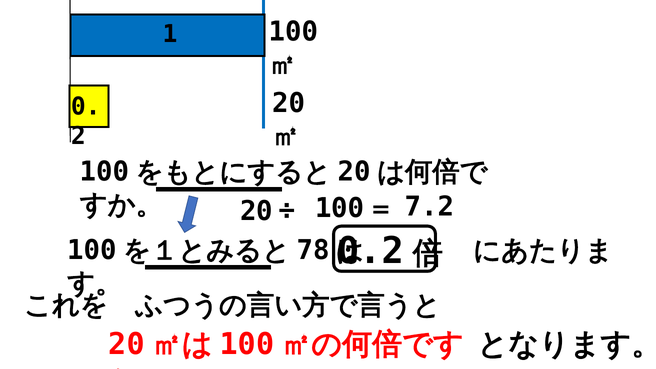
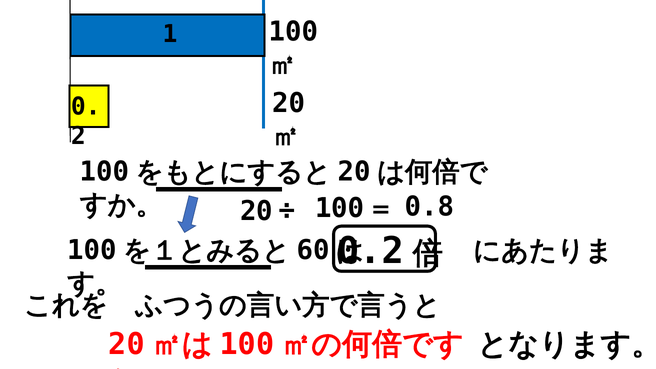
7.2: 7.2 -> 0.8
78: 78 -> 60
